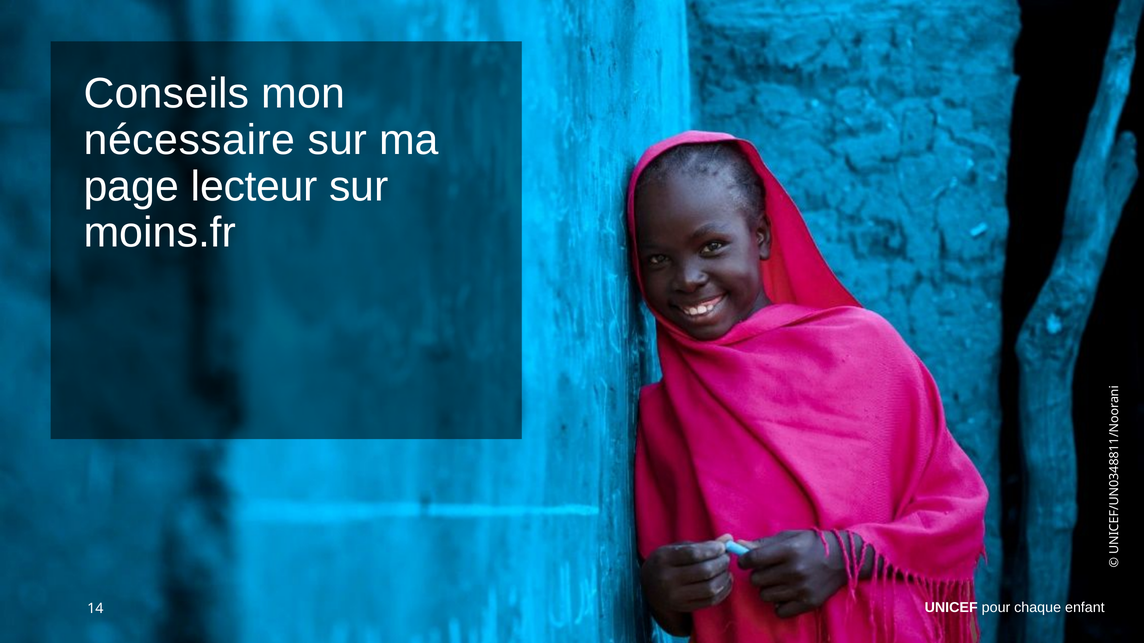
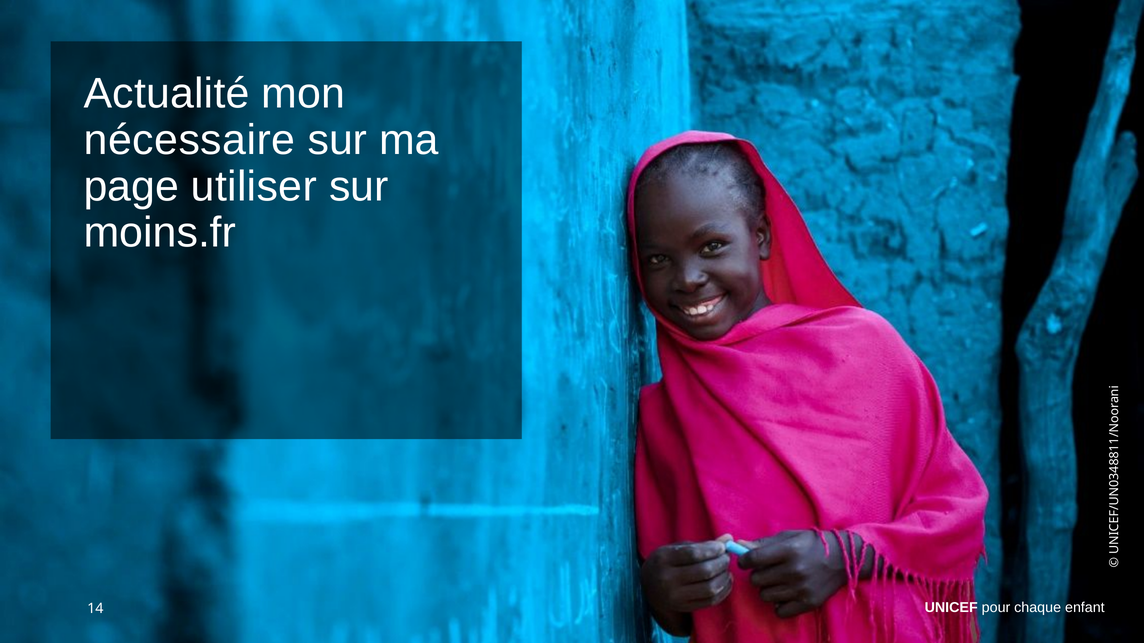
Conseils: Conseils -> Actualité
lecteur: lecteur -> utiliser
